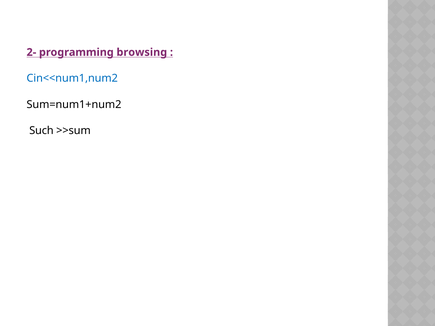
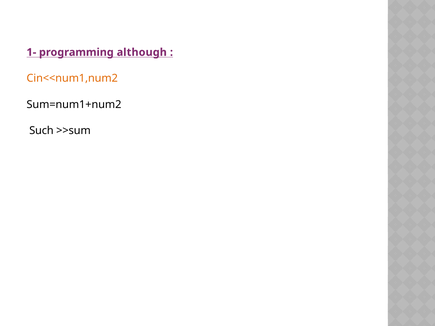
2-: 2- -> 1-
browsing: browsing -> although
Cin<<num1,num2 colour: blue -> orange
